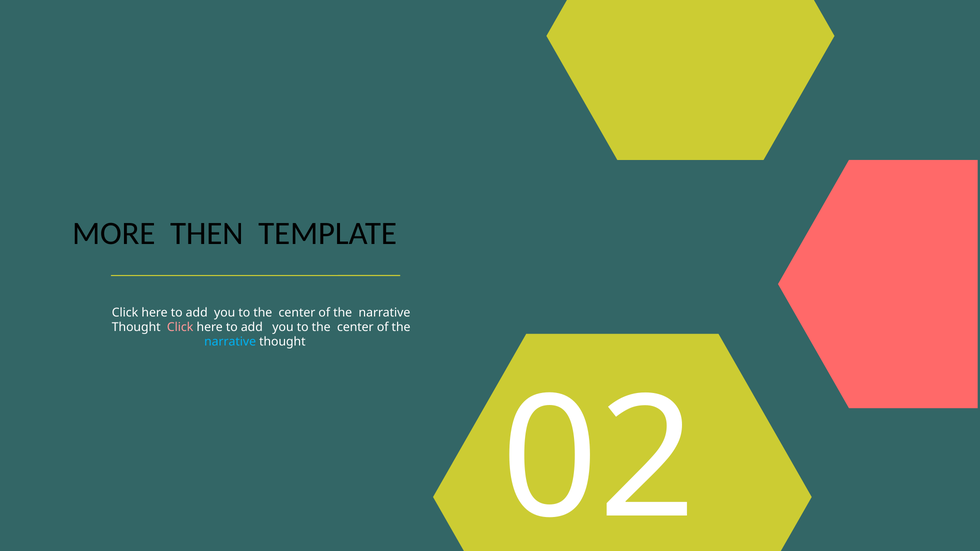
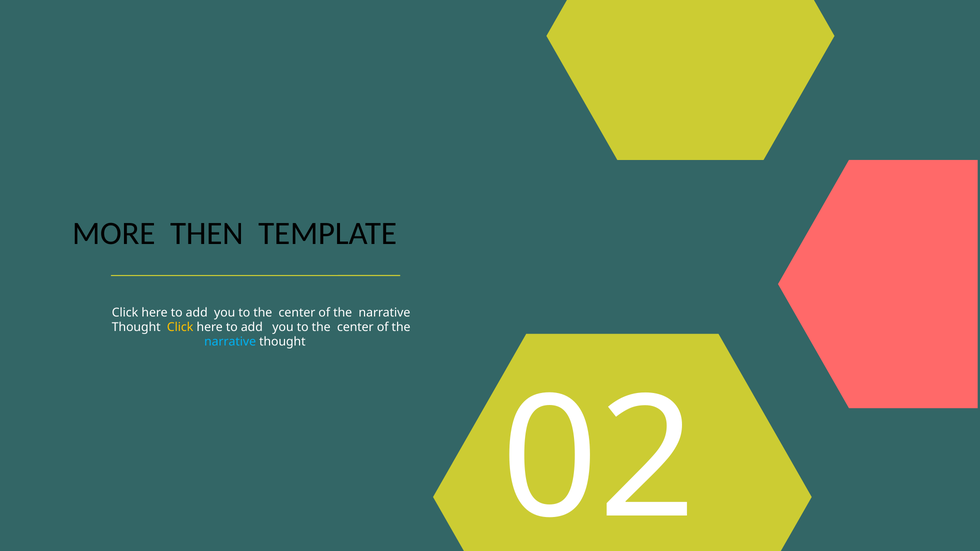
Click at (180, 327) colour: pink -> yellow
